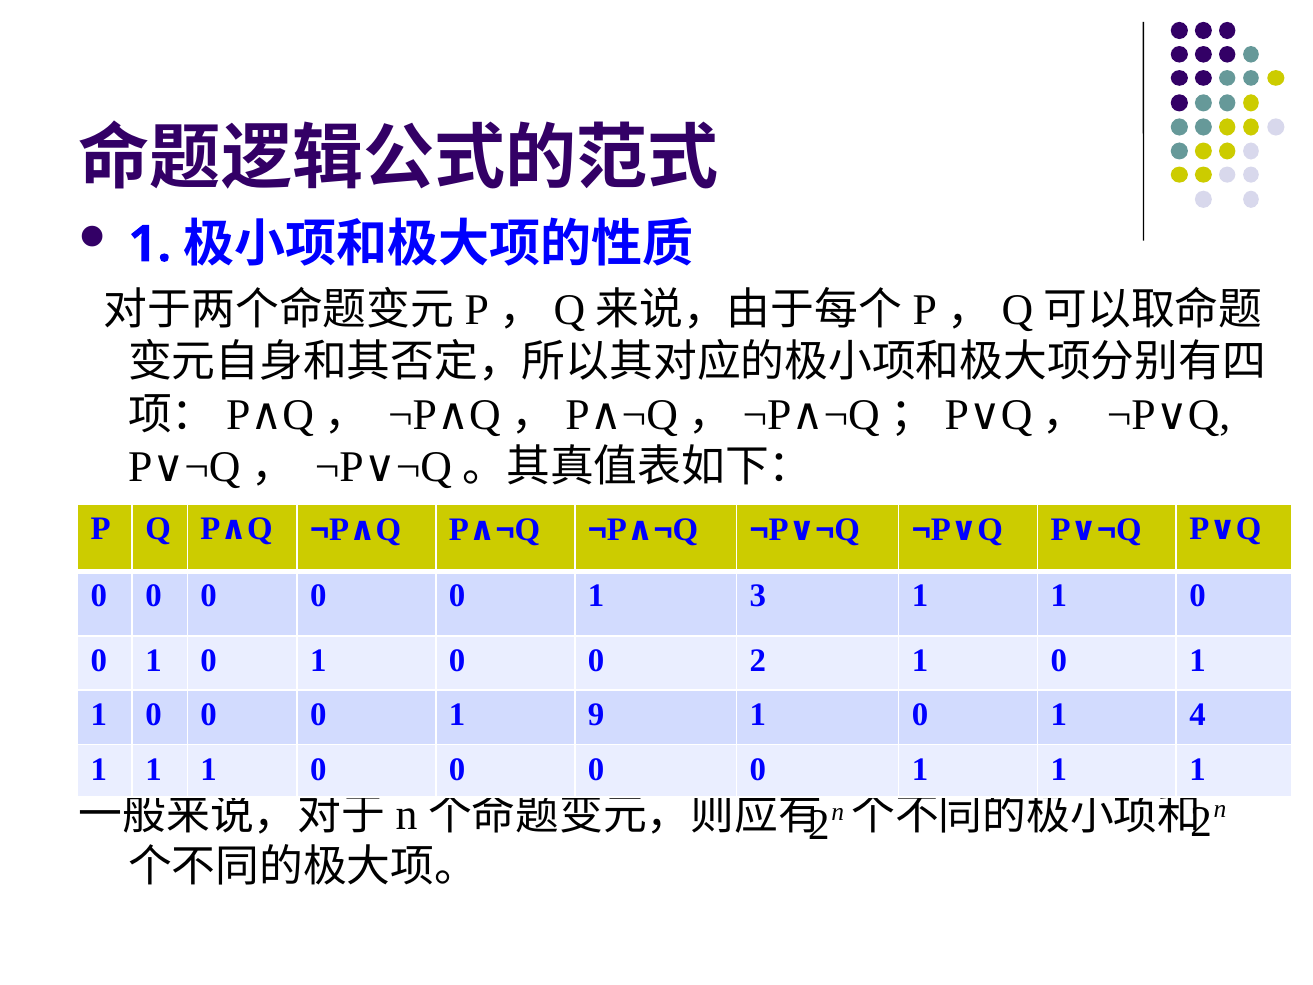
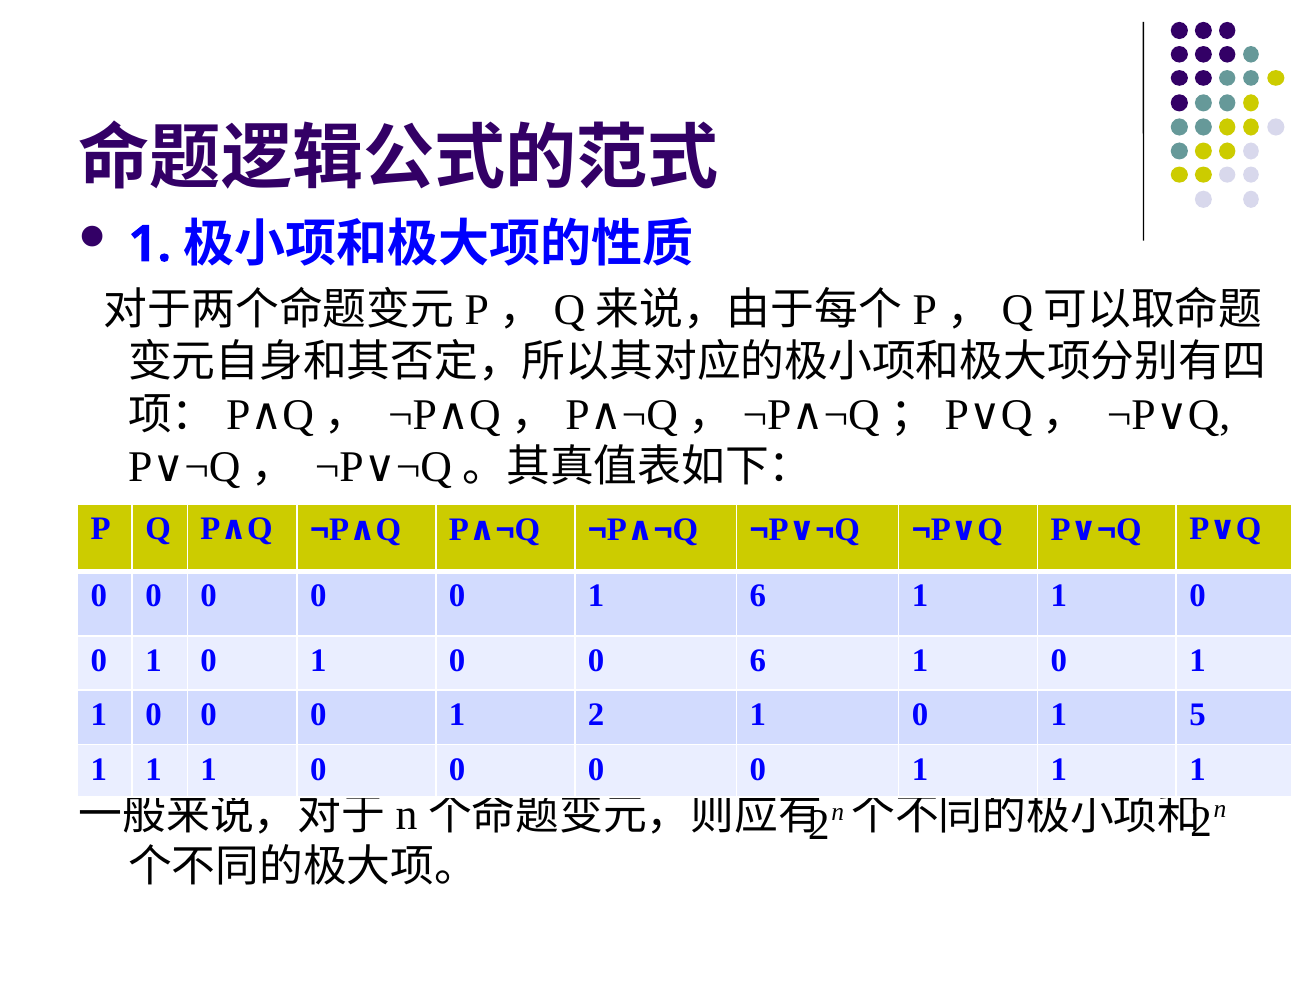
1 3: 3 -> 6
0 2: 2 -> 6
1 9: 9 -> 2
4: 4 -> 5
